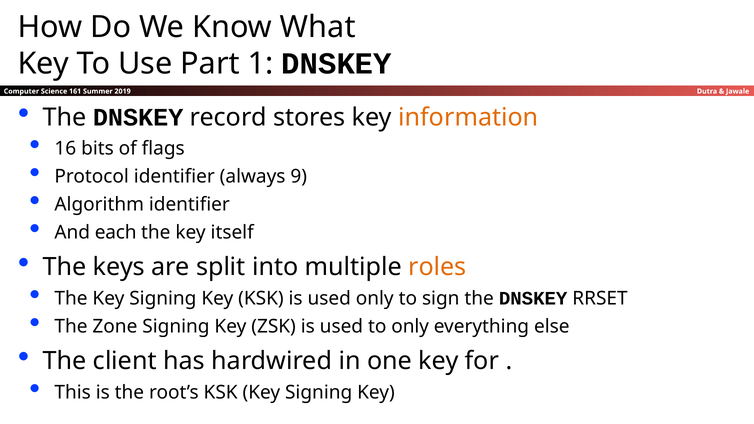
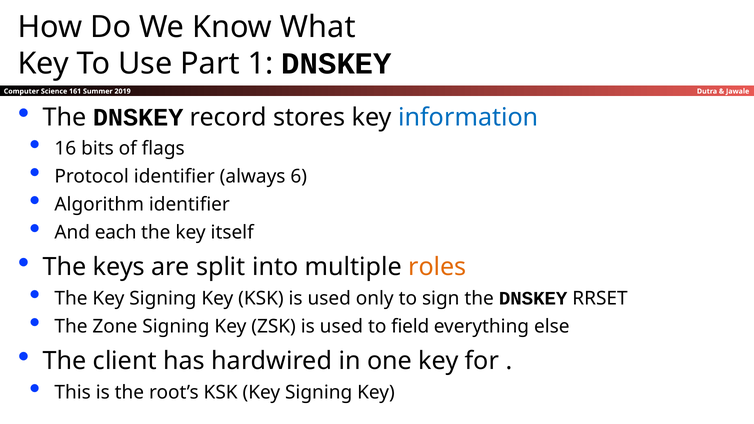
information colour: orange -> blue
9: 9 -> 6
to only: only -> field
